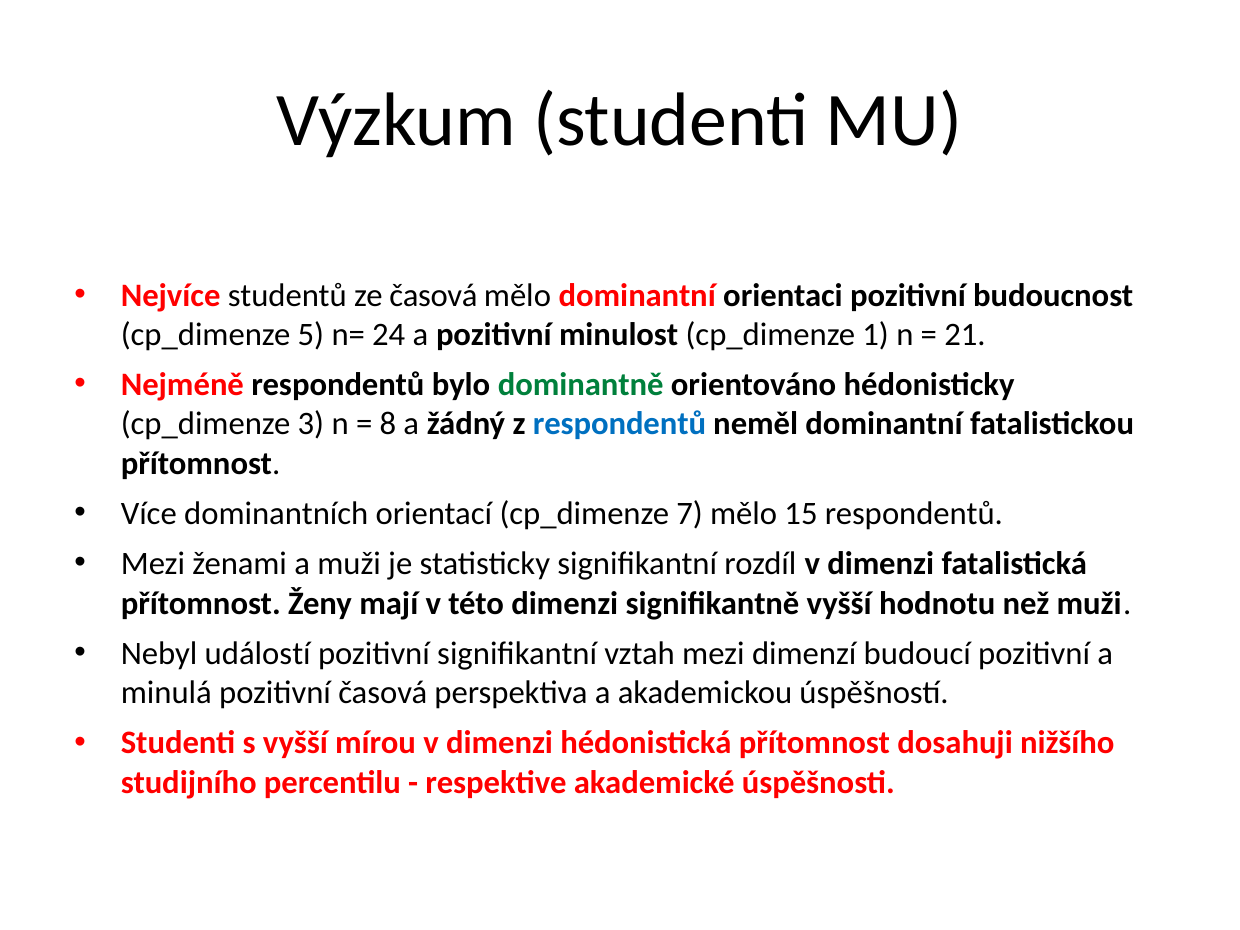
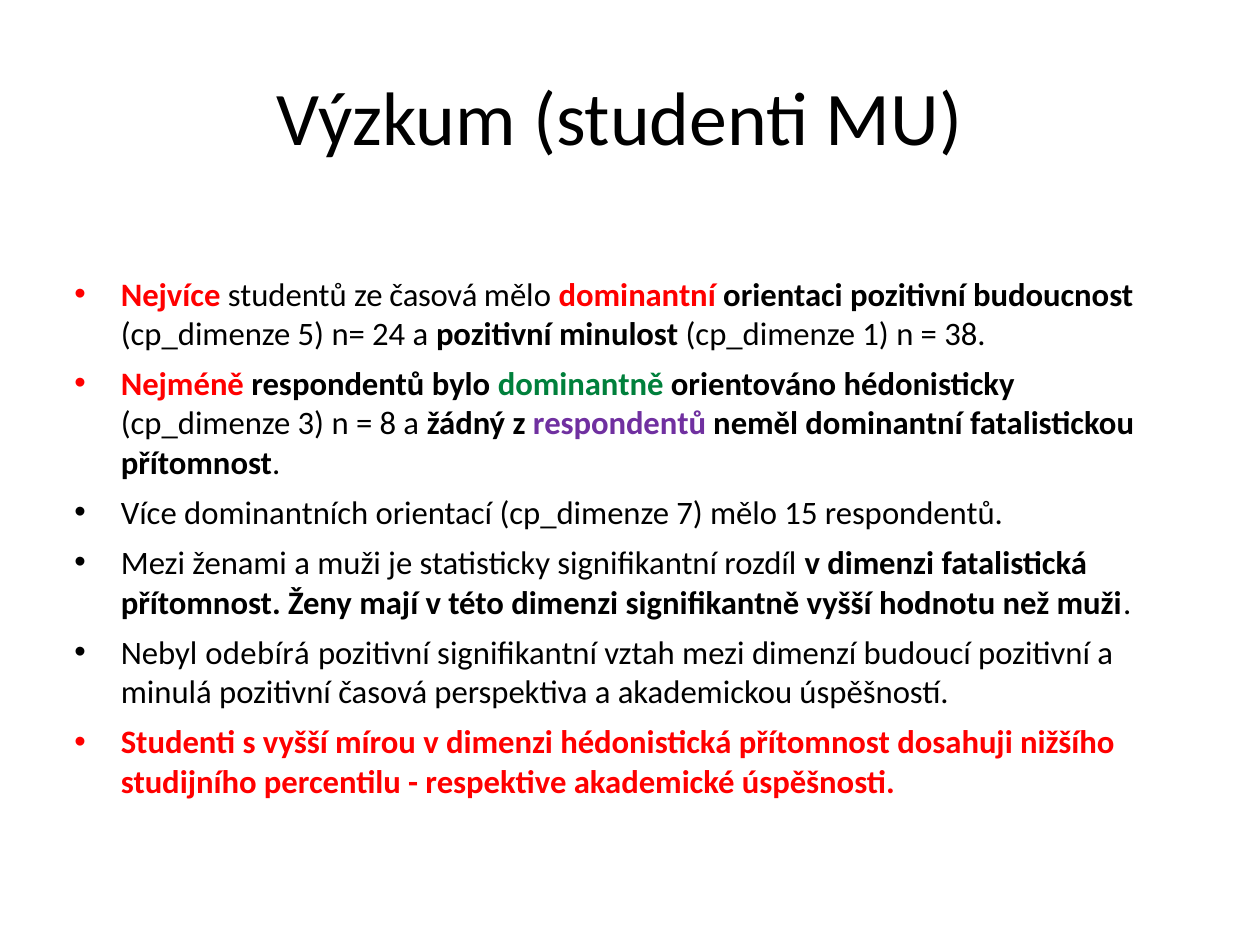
21: 21 -> 38
respondentů at (619, 424) colour: blue -> purple
událostí: událostí -> odebírá
